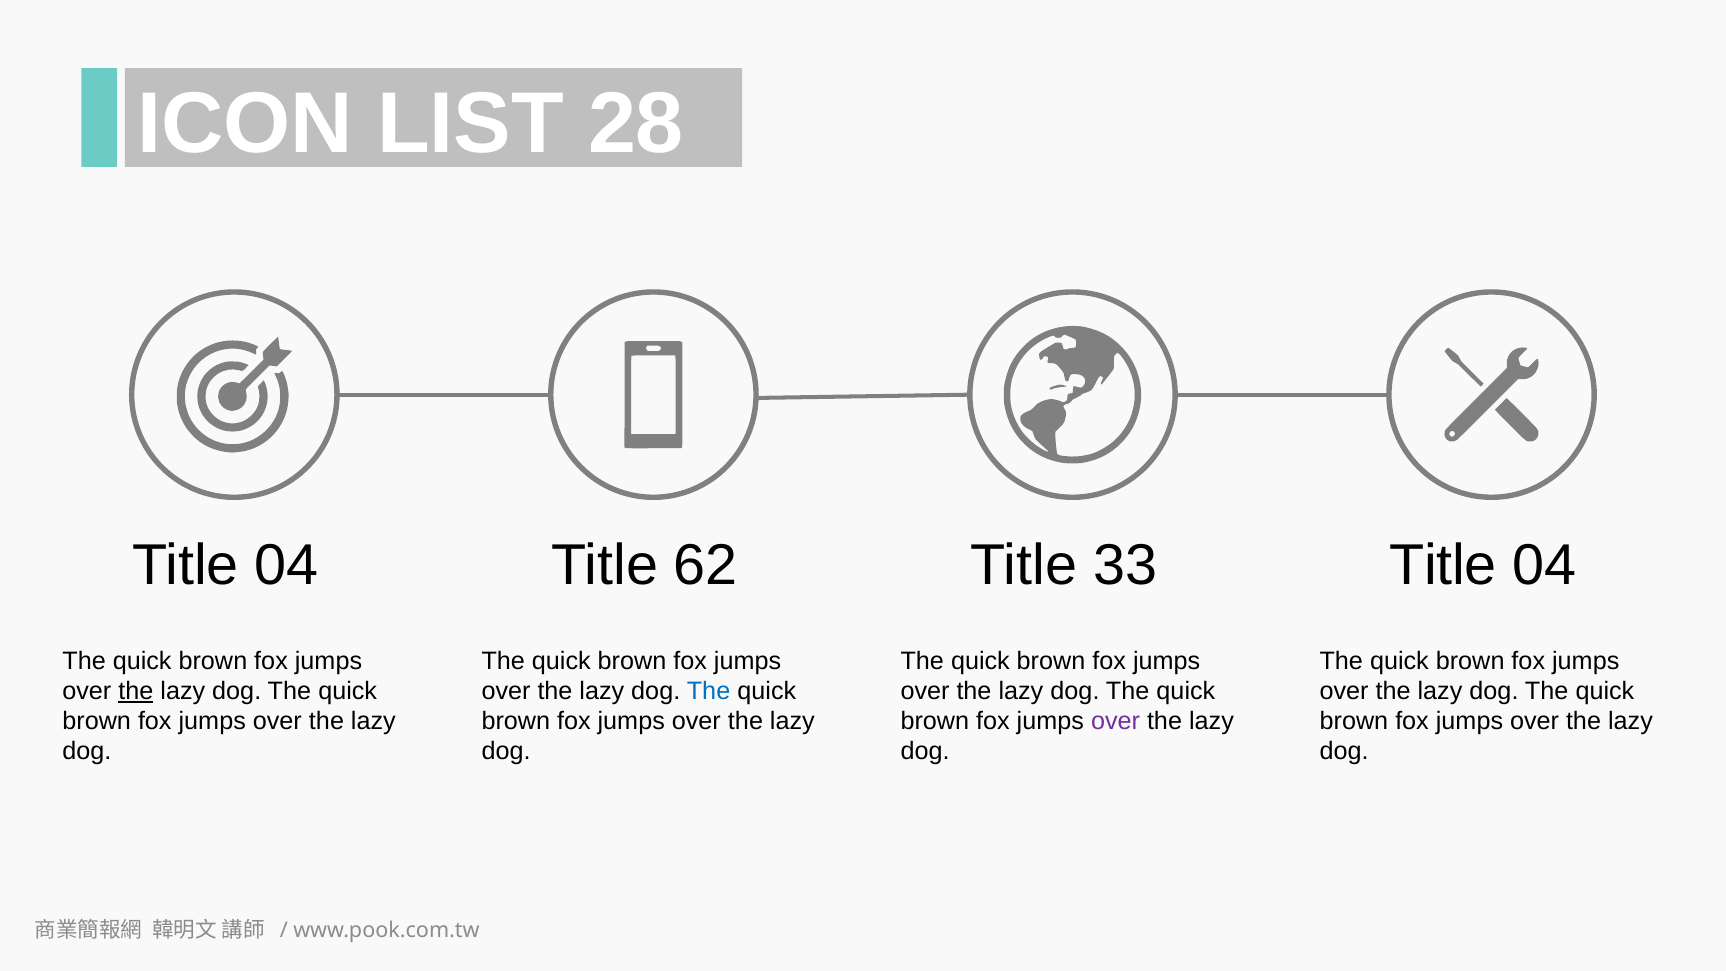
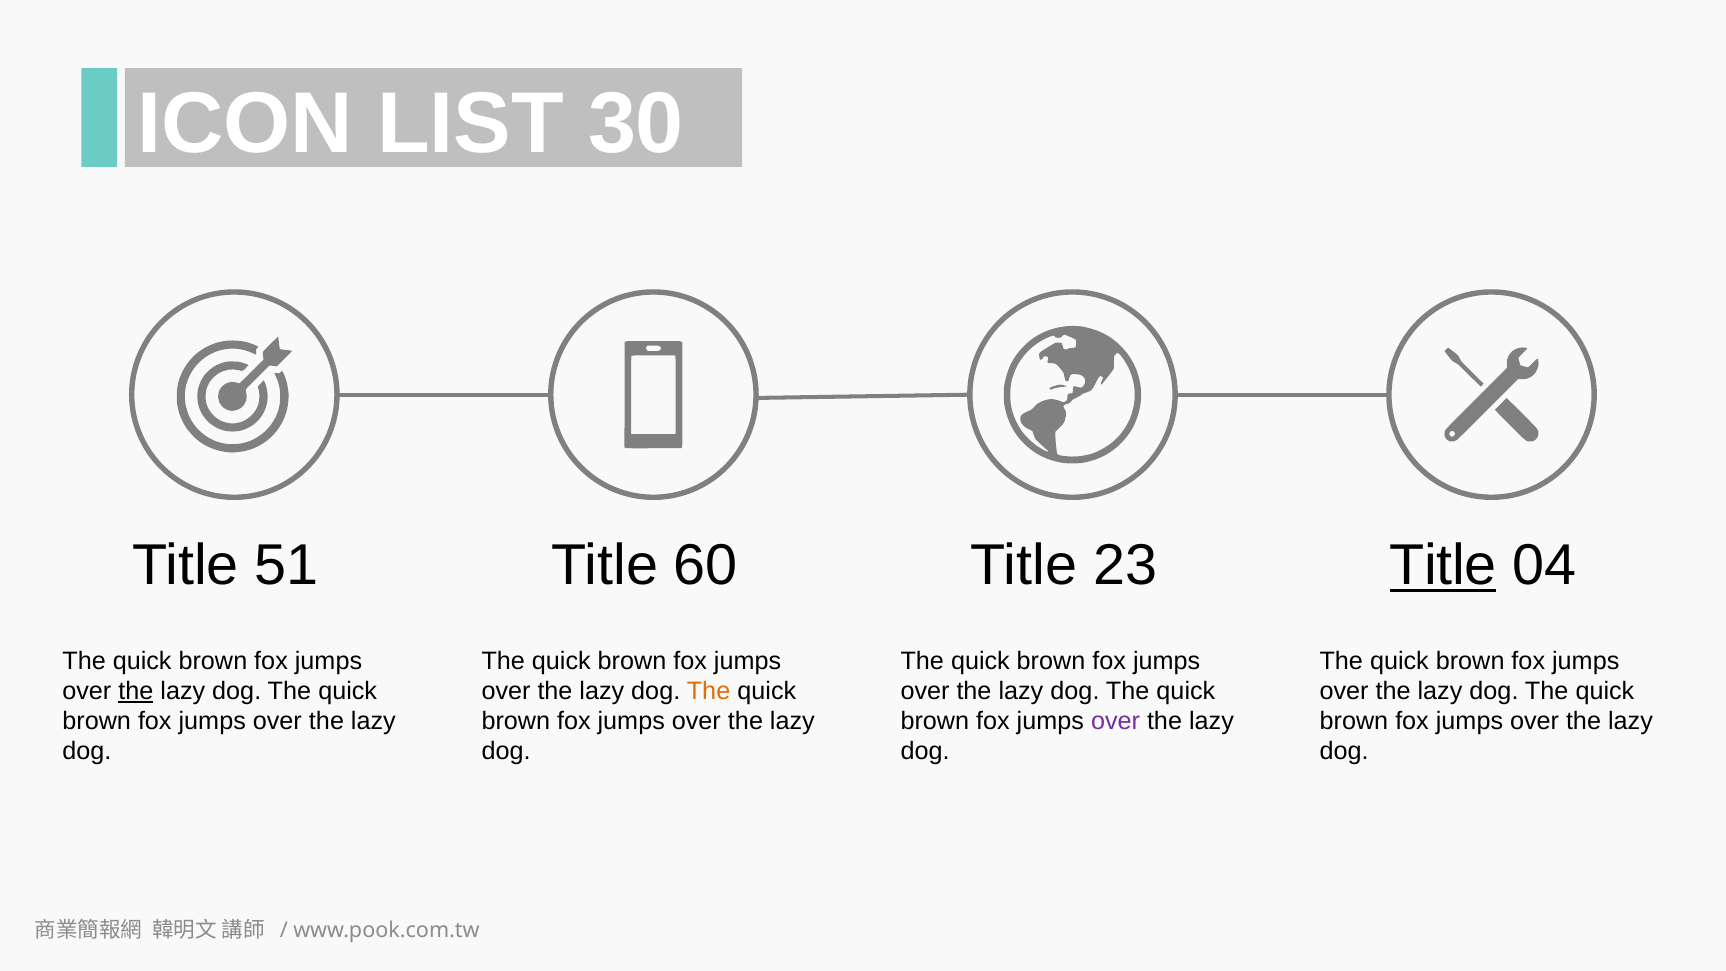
28: 28 -> 30
04 at (287, 566): 04 -> 51
62: 62 -> 60
33: 33 -> 23
Title at (1443, 566) underline: none -> present
The at (709, 691) colour: blue -> orange
